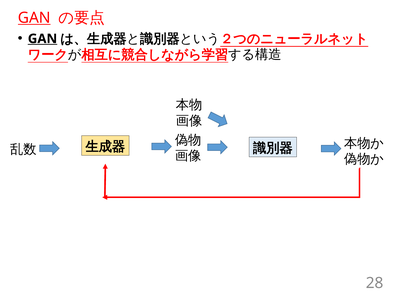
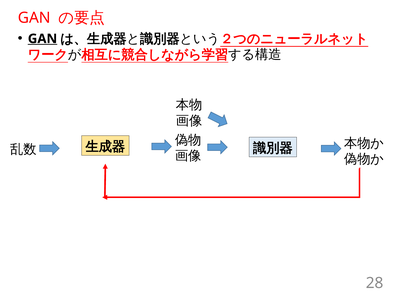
GAN at (34, 18) underline: present -> none
